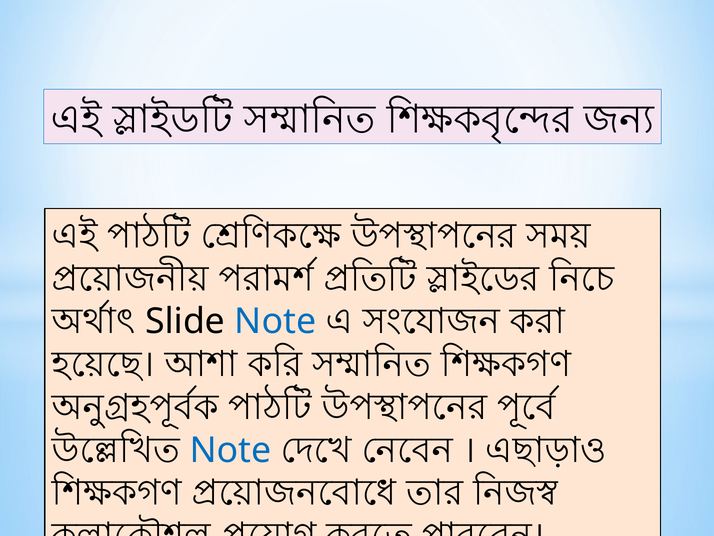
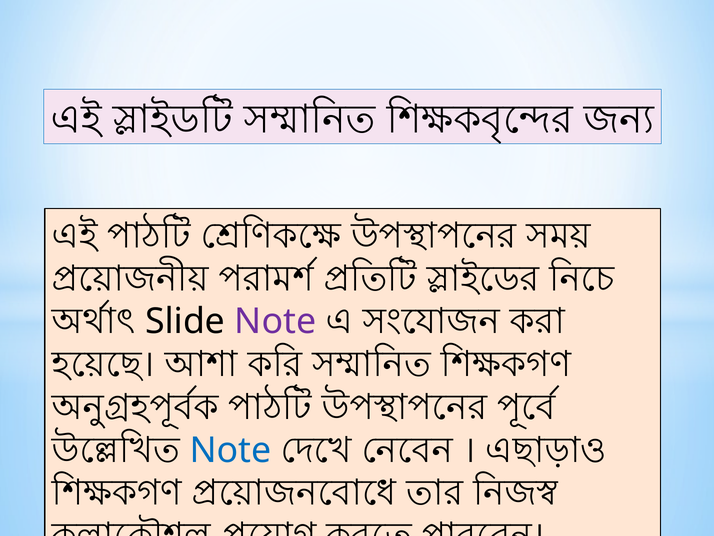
Note at (275, 321) colour: blue -> purple
